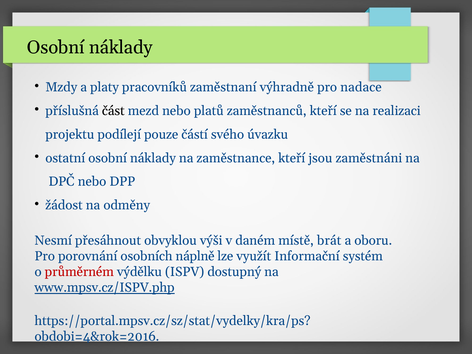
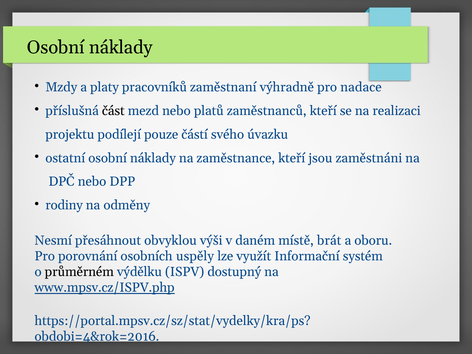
žádost: žádost -> rodiny
náplně: náplně -> uspěly
průměrném colour: red -> black
